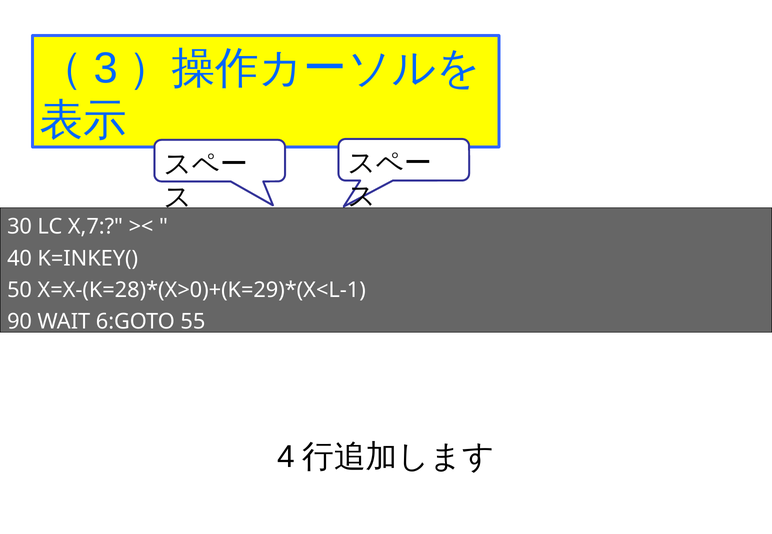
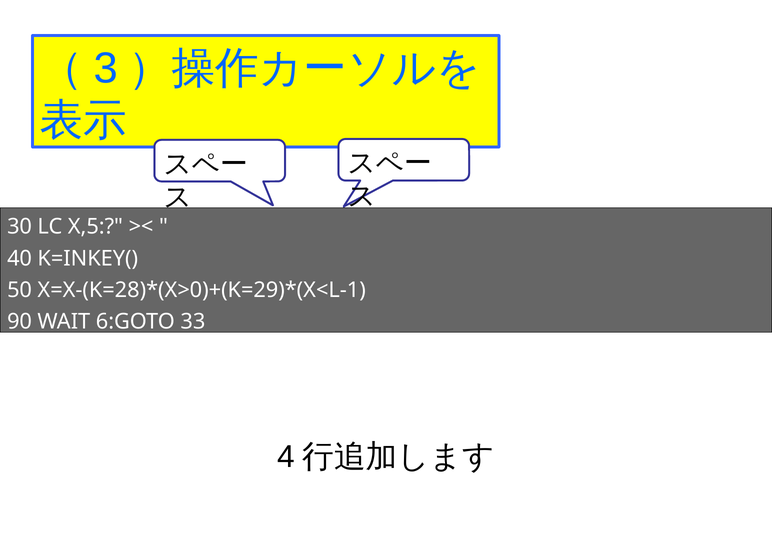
X,7: X,7 -> X,5
55: 55 -> 33
